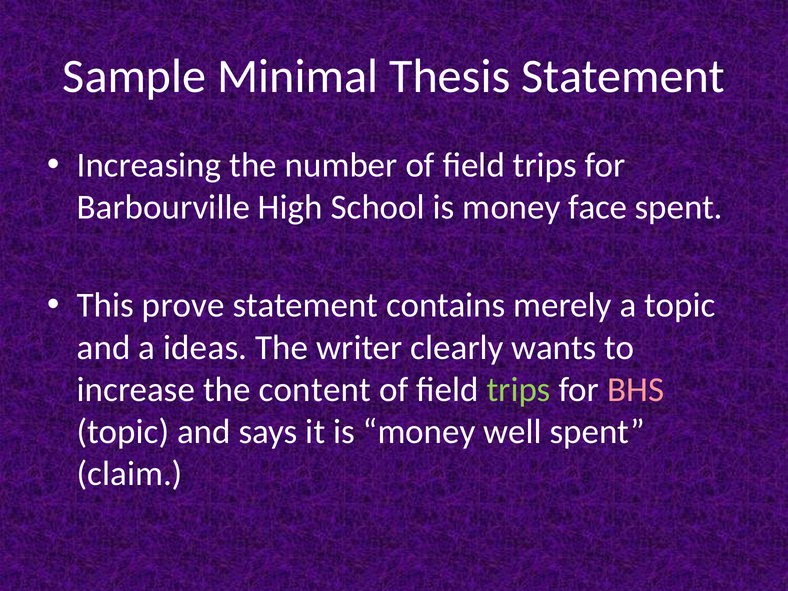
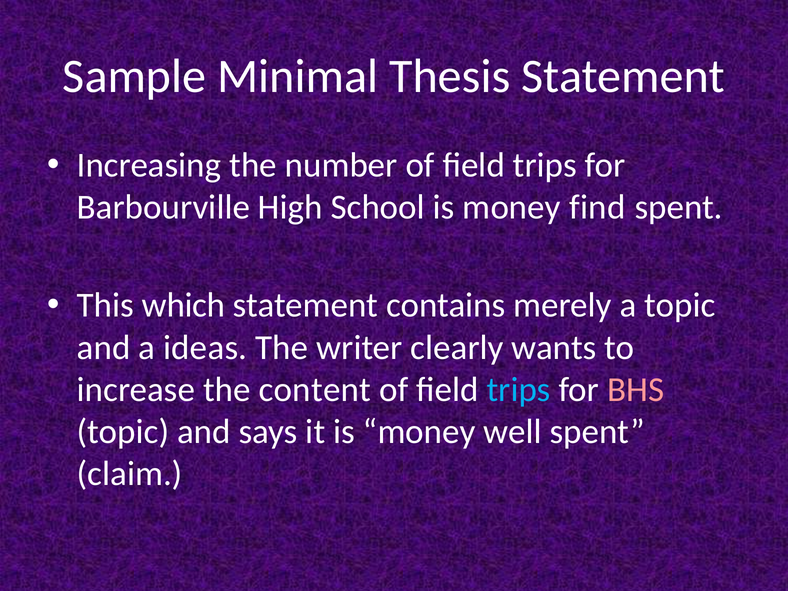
face: face -> find
prove: prove -> which
trips at (519, 390) colour: light green -> light blue
